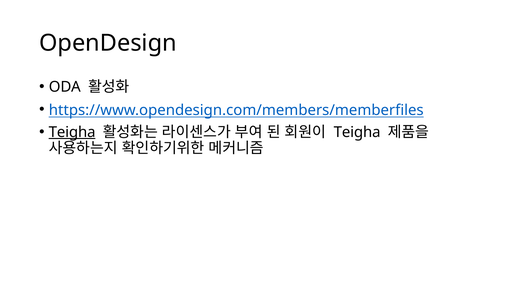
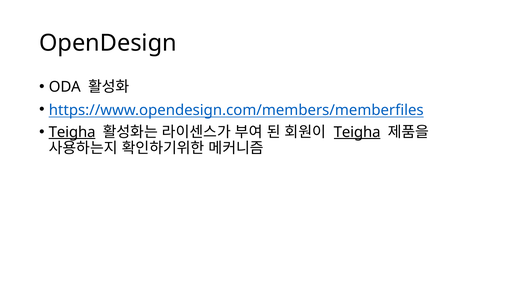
Teigha at (357, 132) underline: none -> present
